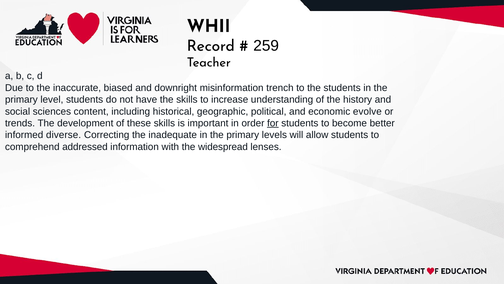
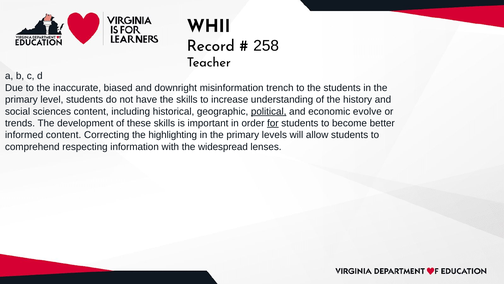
259: 259 -> 258
political underline: none -> present
informed diverse: diverse -> content
inadequate: inadequate -> highlighting
addressed: addressed -> respecting
